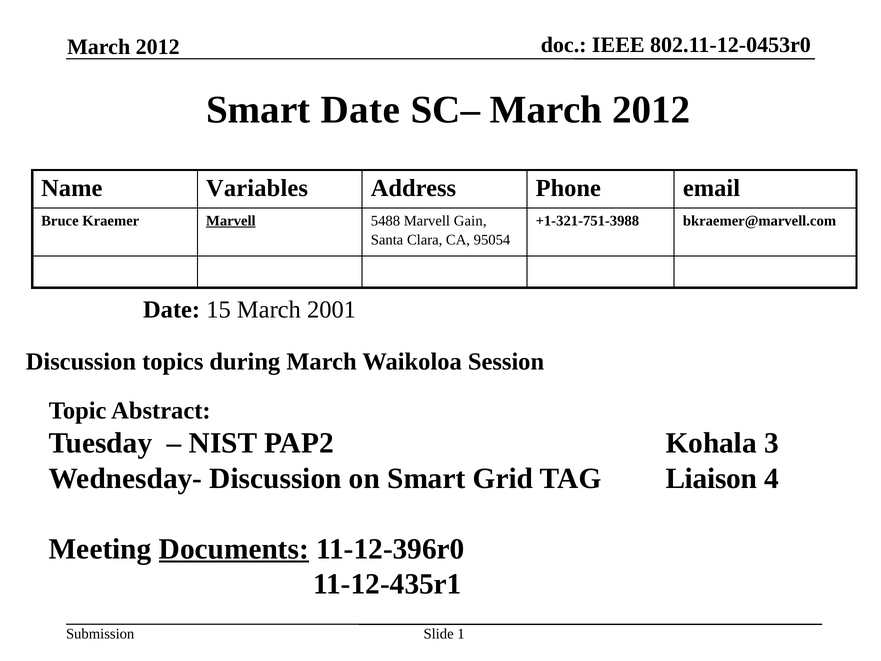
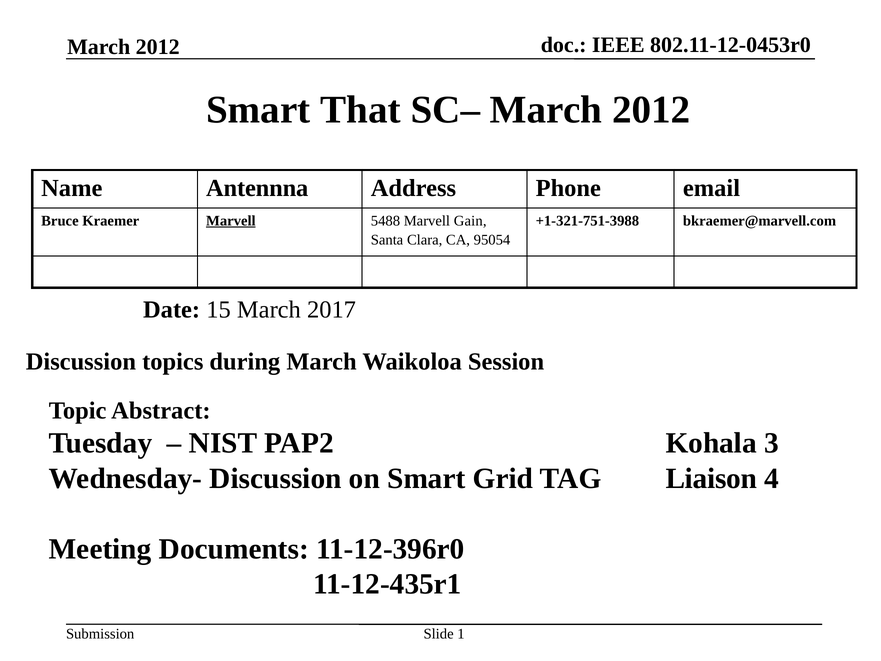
Smart Date: Date -> That
Variables: Variables -> Antennna
2001: 2001 -> 2017
Documents underline: present -> none
